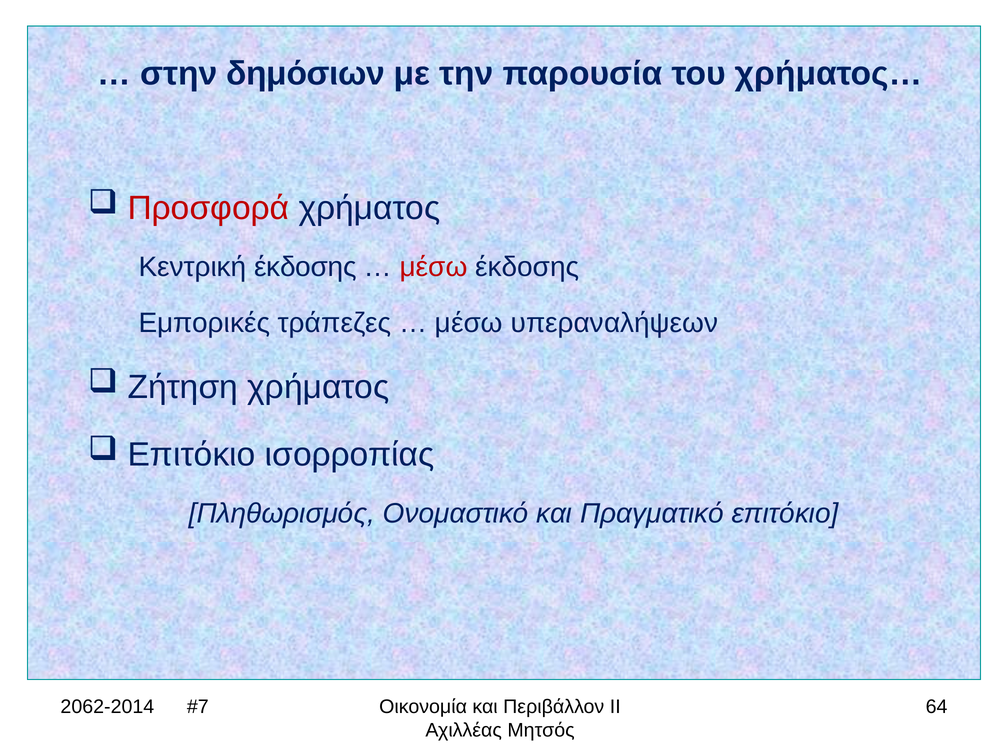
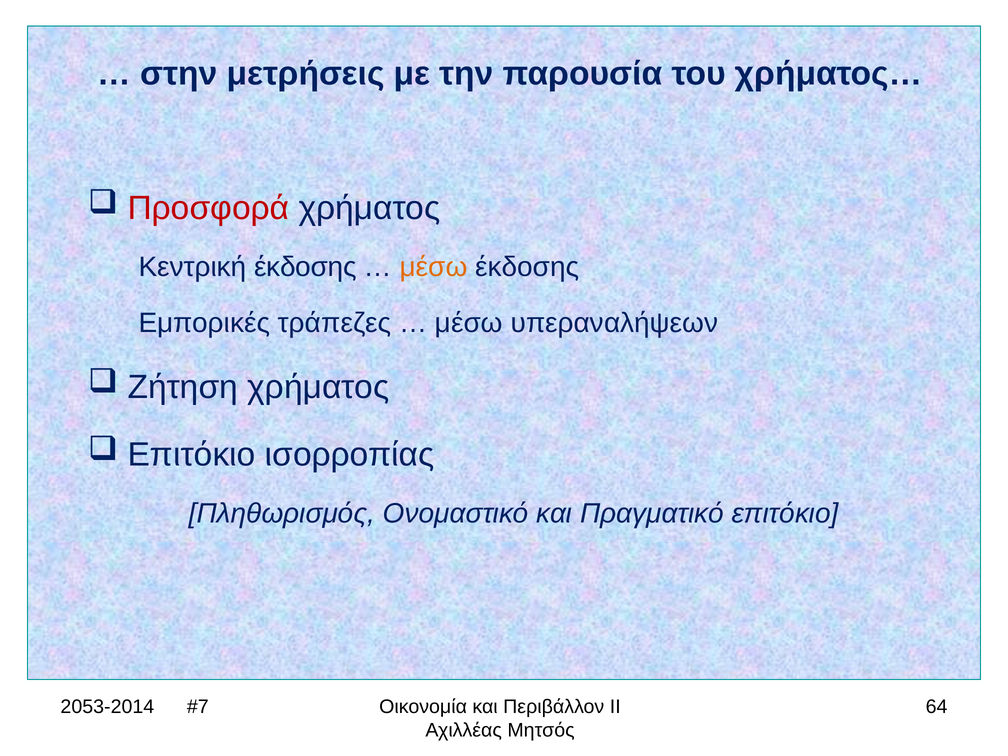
δημόσιων: δημόσιων -> μετρήσεις
μέσω at (434, 267) colour: red -> orange
2062-2014: 2062-2014 -> 2053-2014
